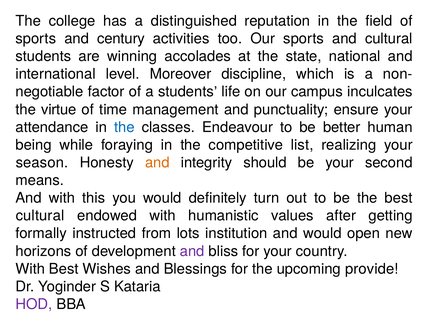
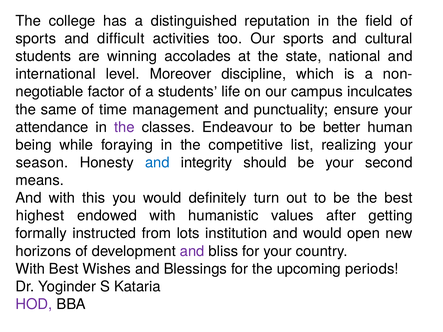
century: century -> difficult
virtue: virtue -> same
the at (124, 127) colour: blue -> purple
and at (157, 163) colour: orange -> blue
cultural at (40, 216): cultural -> highest
provide: provide -> periods
